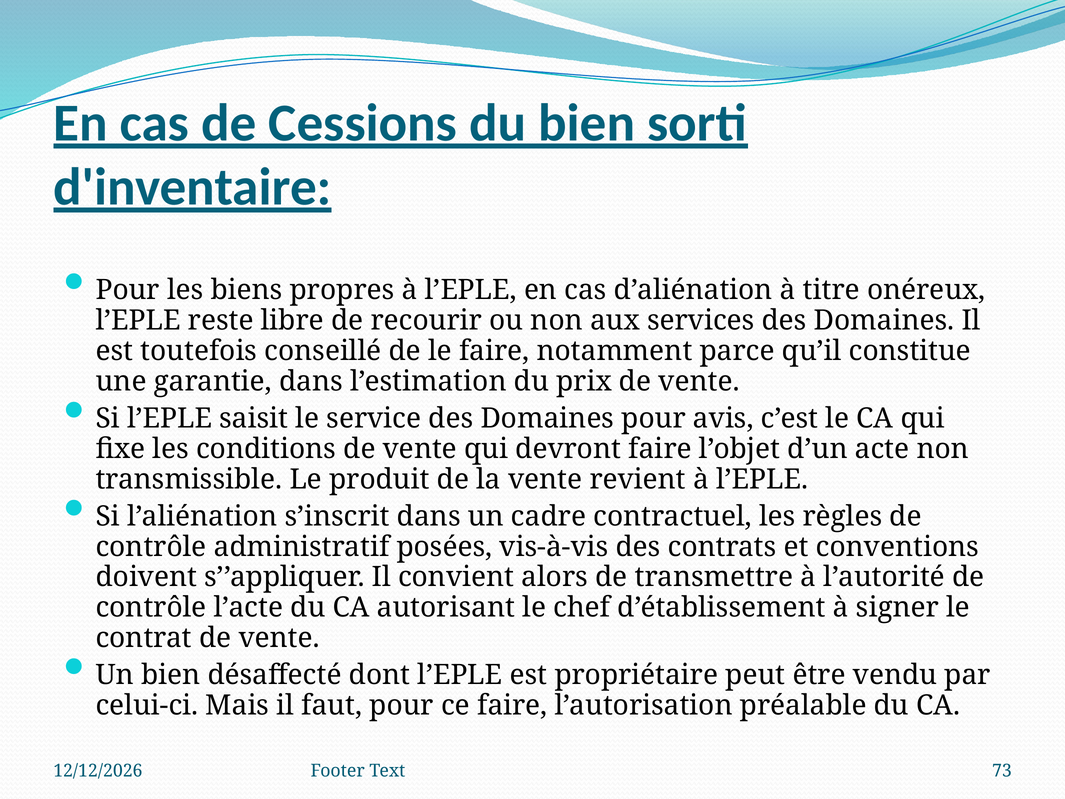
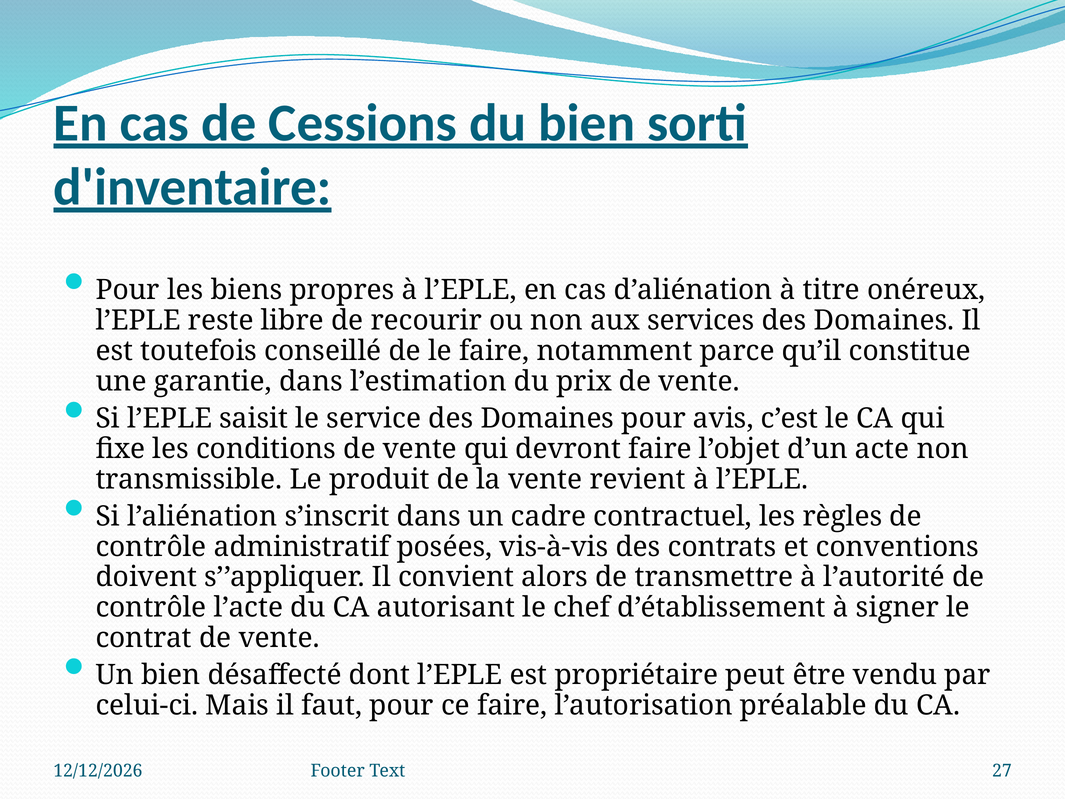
73: 73 -> 27
